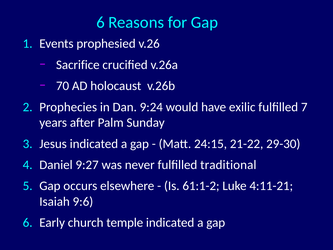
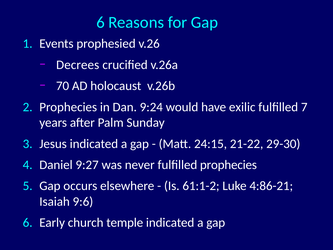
Sacrifice: Sacrifice -> Decrees
fulfilled traditional: traditional -> prophecies
4:11-21: 4:11-21 -> 4:86-21
